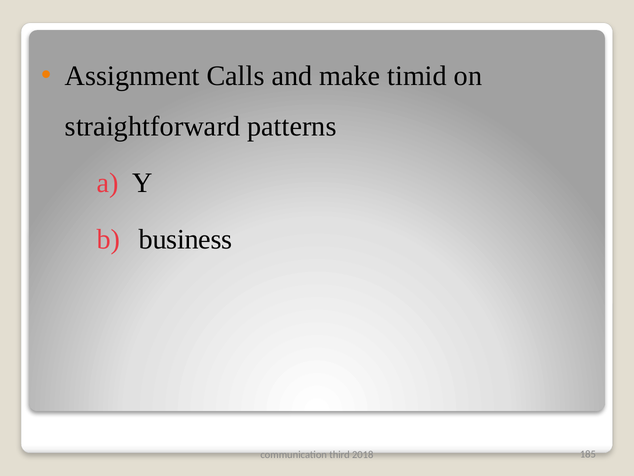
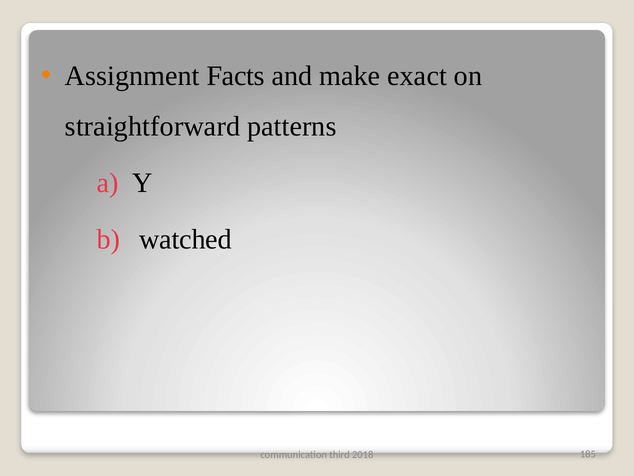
Calls: Calls -> Facts
timid: timid -> exact
business: business -> watched
